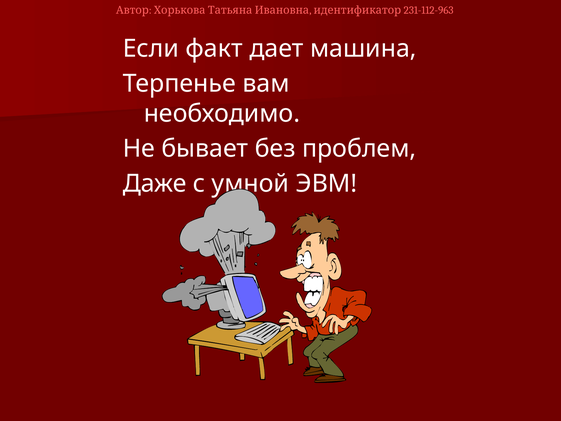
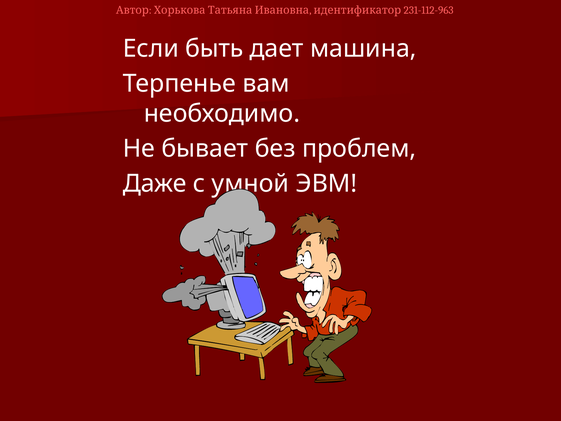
факт: факт -> быть
